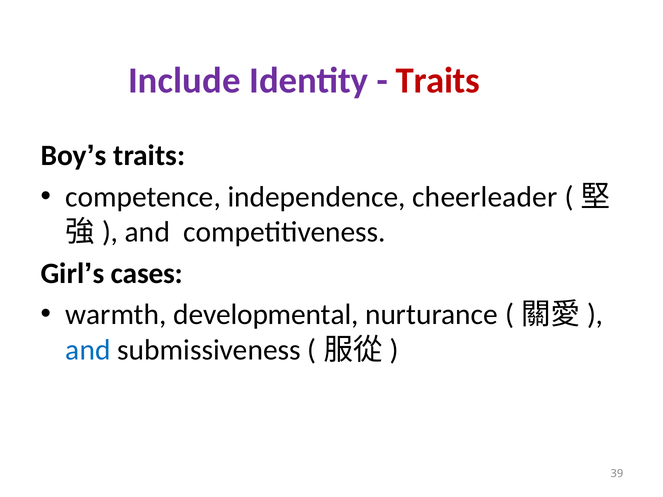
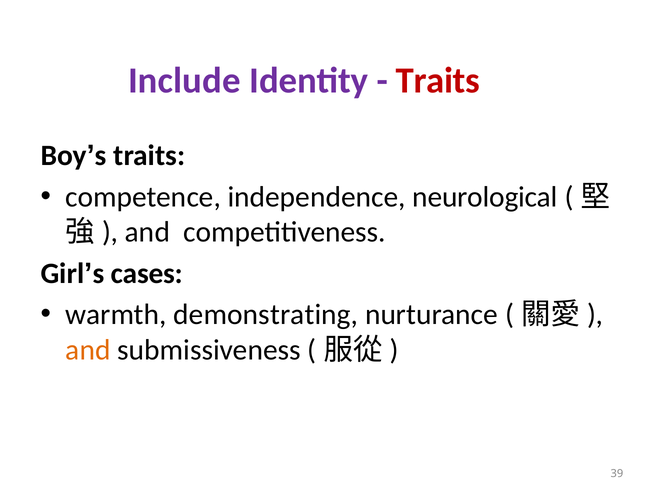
cheerleader: cheerleader -> neurological
developmental: developmental -> demonstrating
and at (88, 350) colour: blue -> orange
